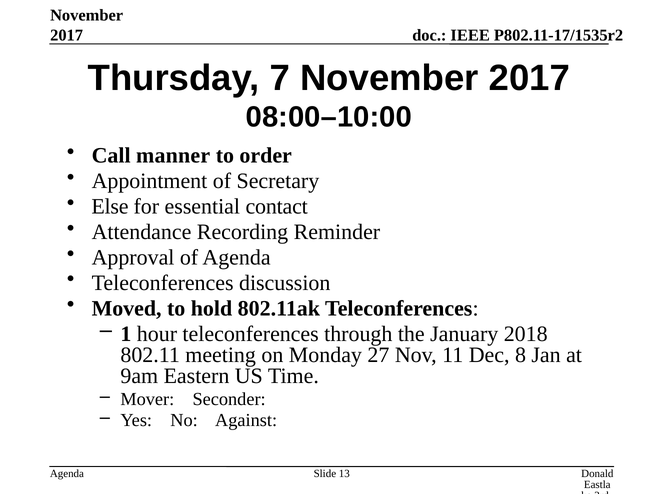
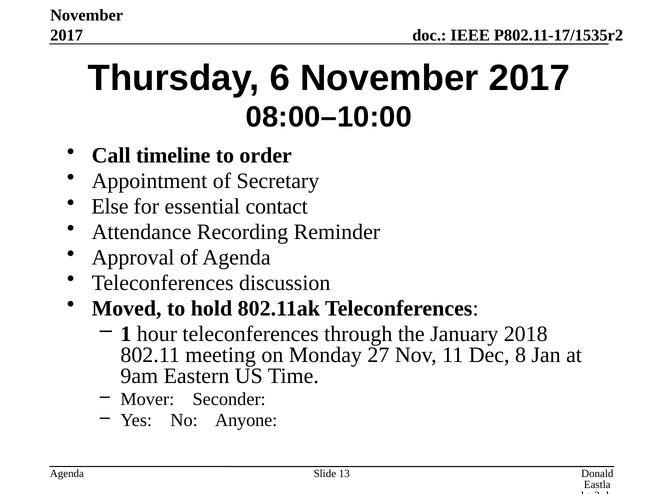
7: 7 -> 6
manner: manner -> timeline
Against: Against -> Anyone
